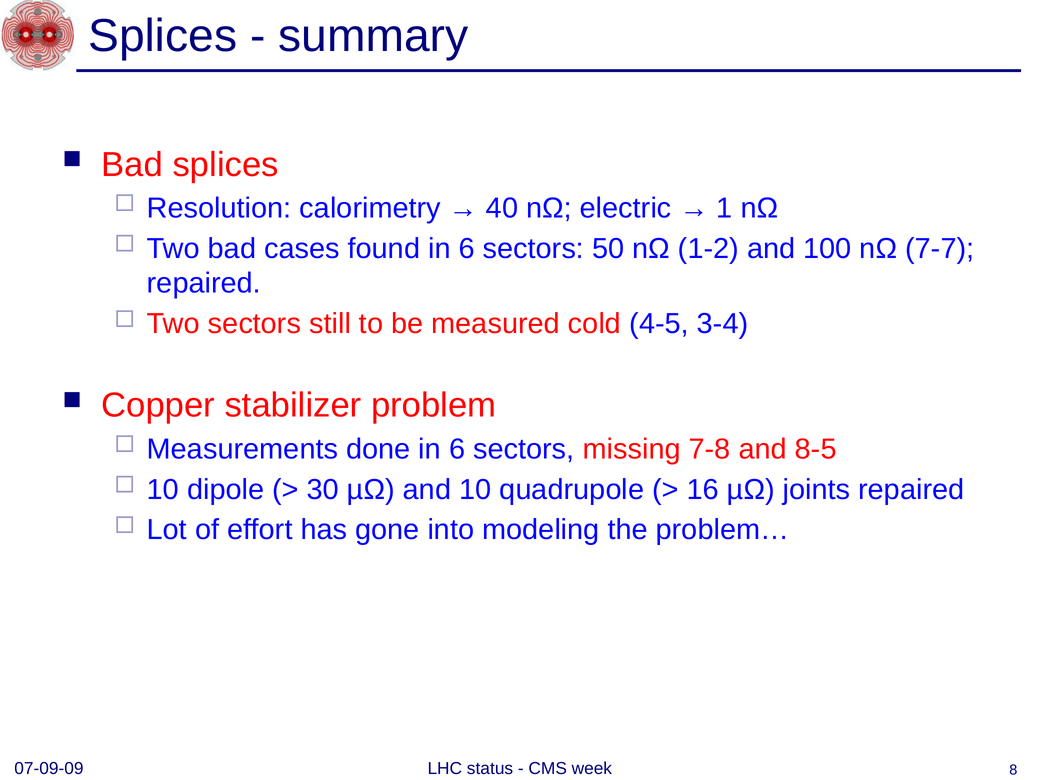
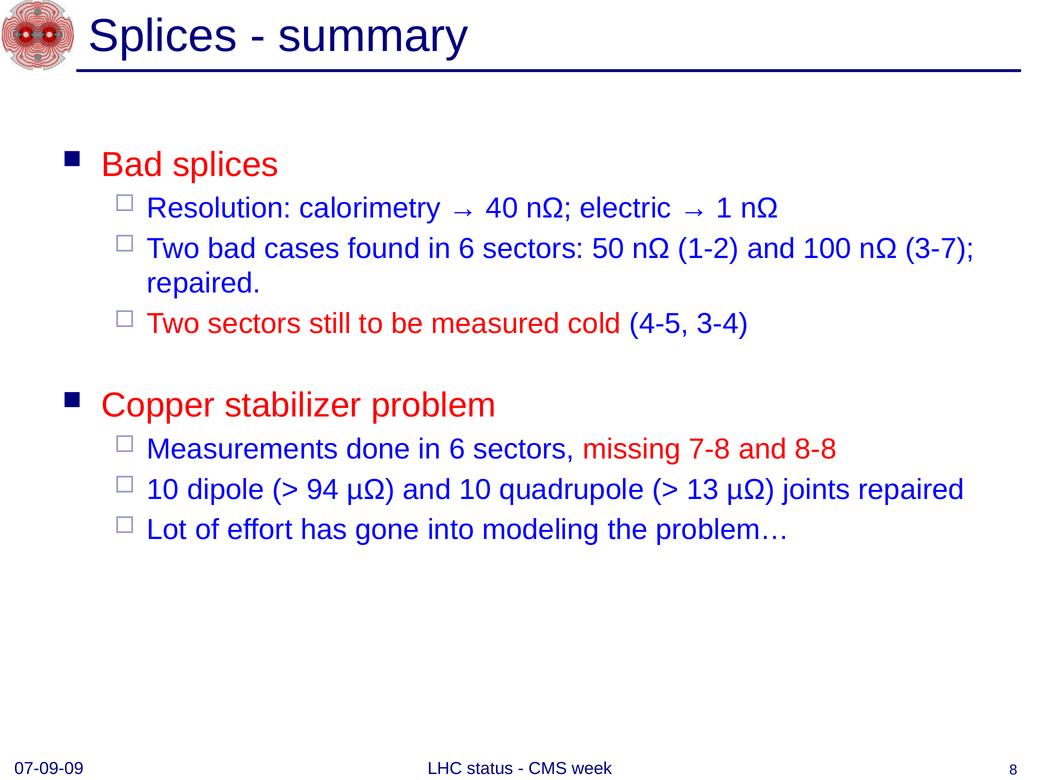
7-7: 7-7 -> 3-7
8-5: 8-5 -> 8-8
30: 30 -> 94
16: 16 -> 13
